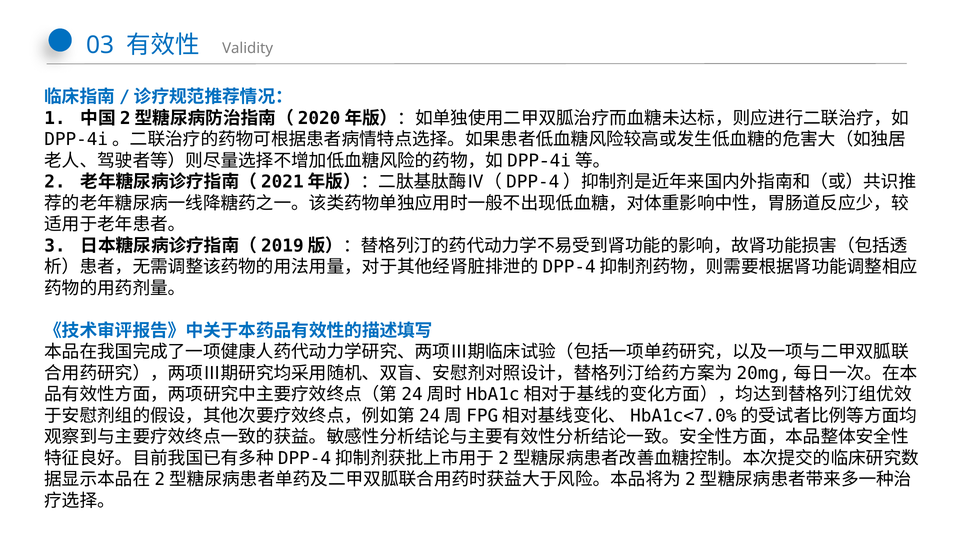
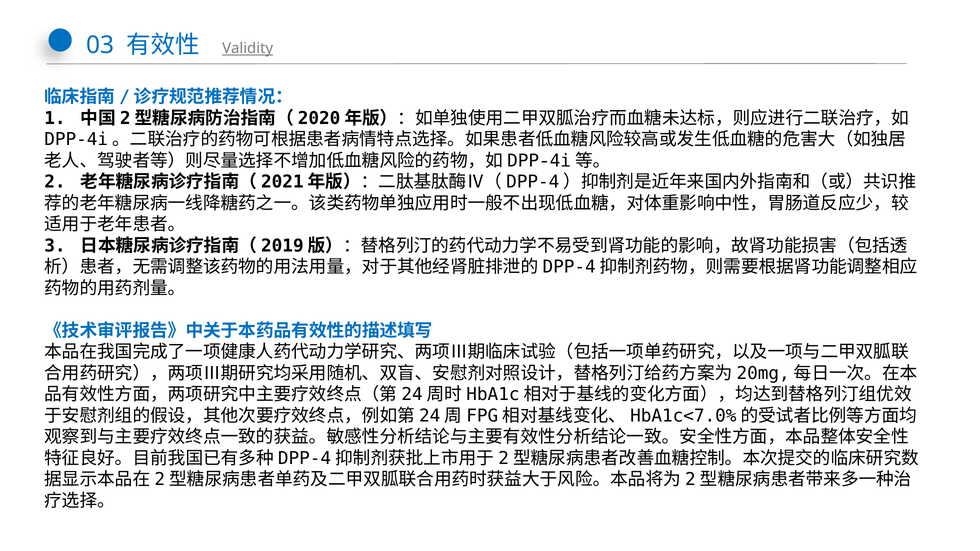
Validity underline: none -> present
